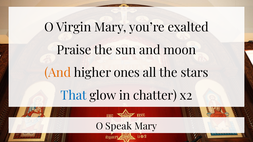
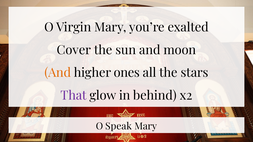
Praise: Praise -> Cover
That colour: blue -> purple
chatter: chatter -> behind
